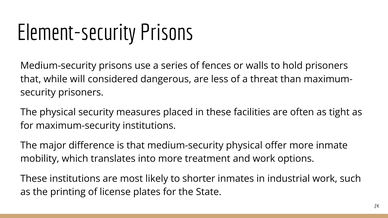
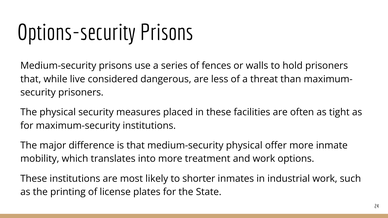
Element-security: Element-security -> Options-security
will: will -> live
